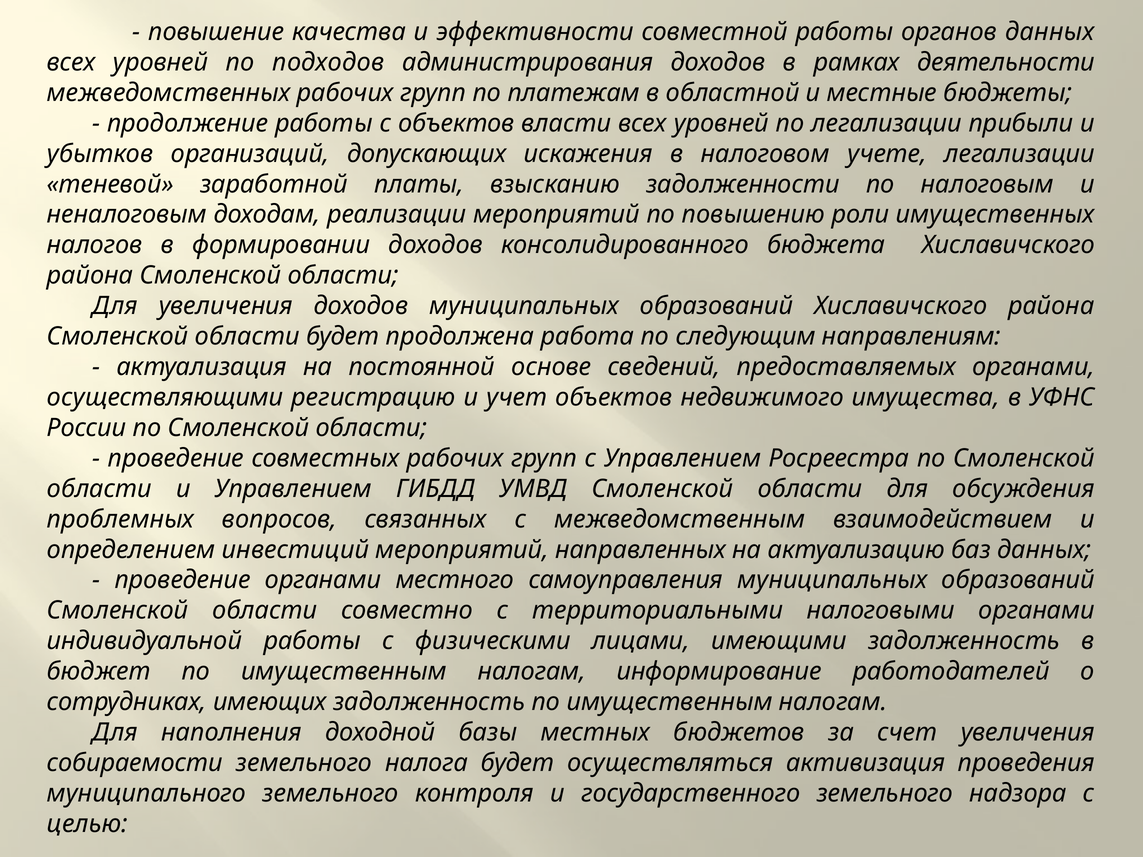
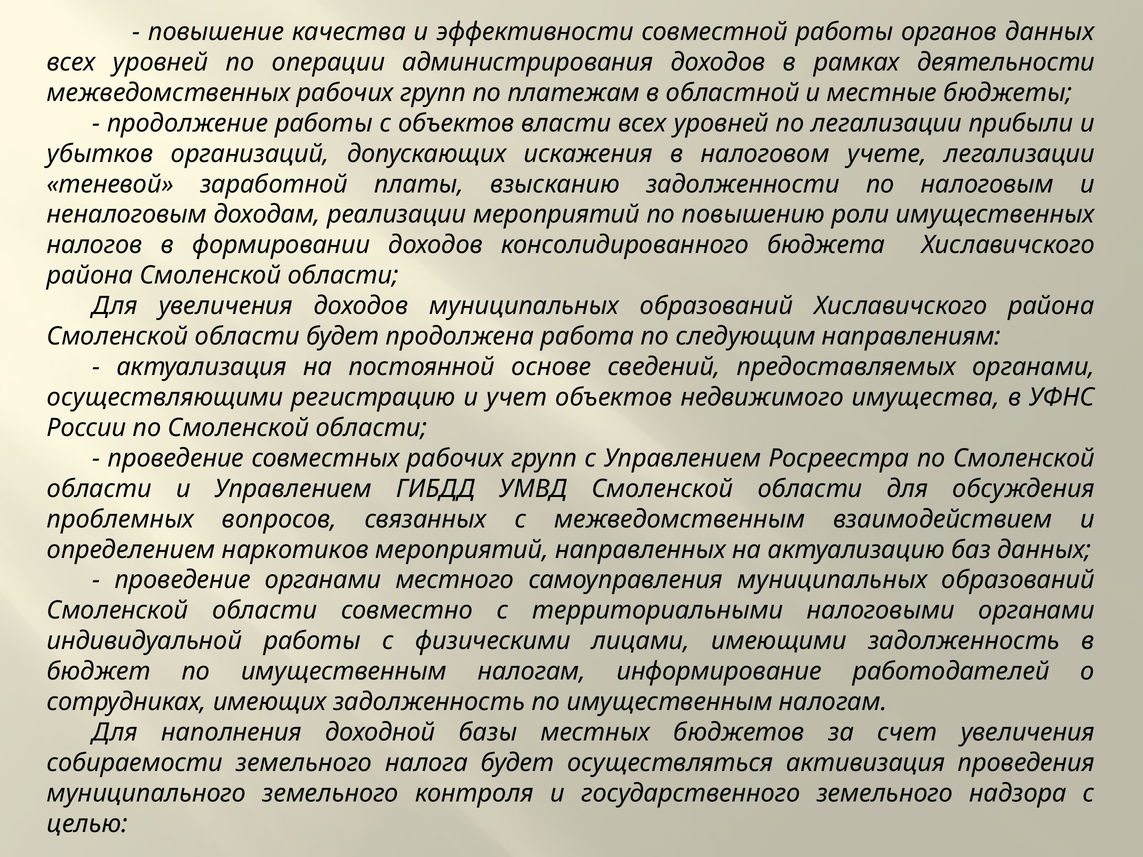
подходов: подходов -> операции
инвестиций: инвестиций -> наркотиков
